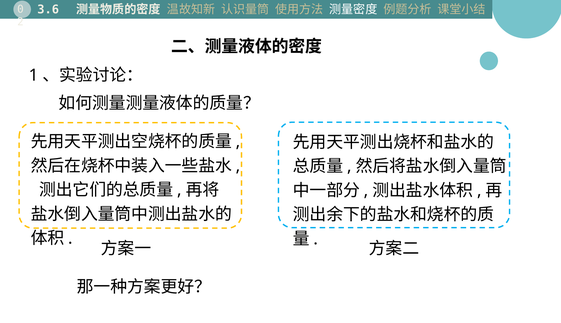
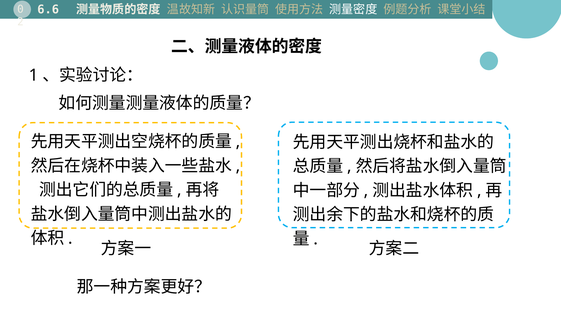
3.6: 3.6 -> 6.6
